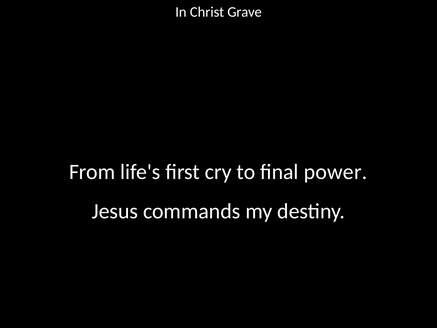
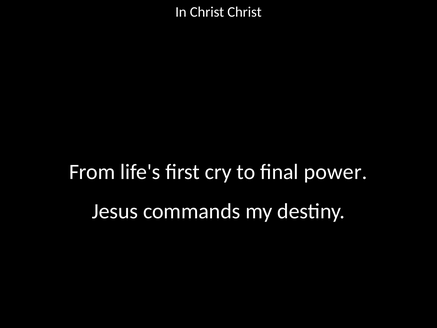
Christ Grave: Grave -> Christ
